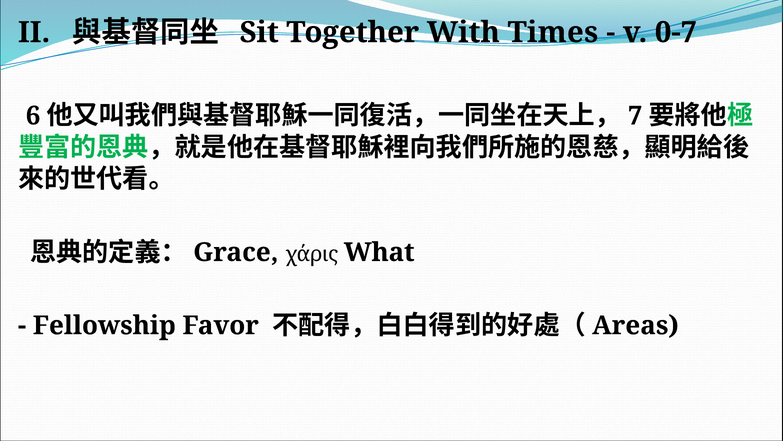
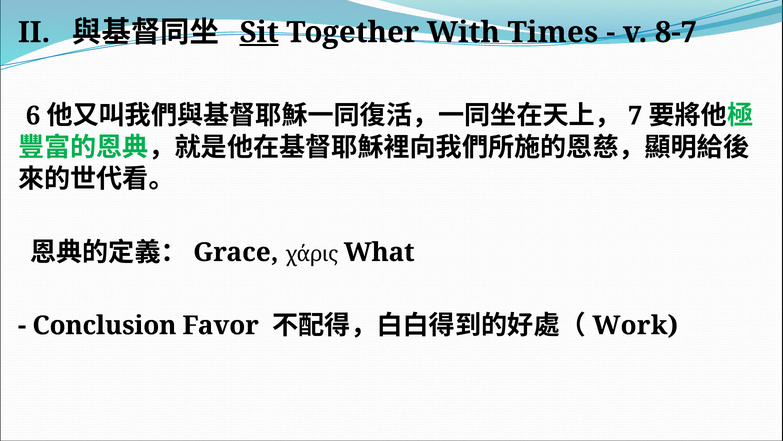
Sit underline: none -> present
0-7: 0-7 -> 8-7
Fellowship: Fellowship -> Conclusion
Areas: Areas -> Work
